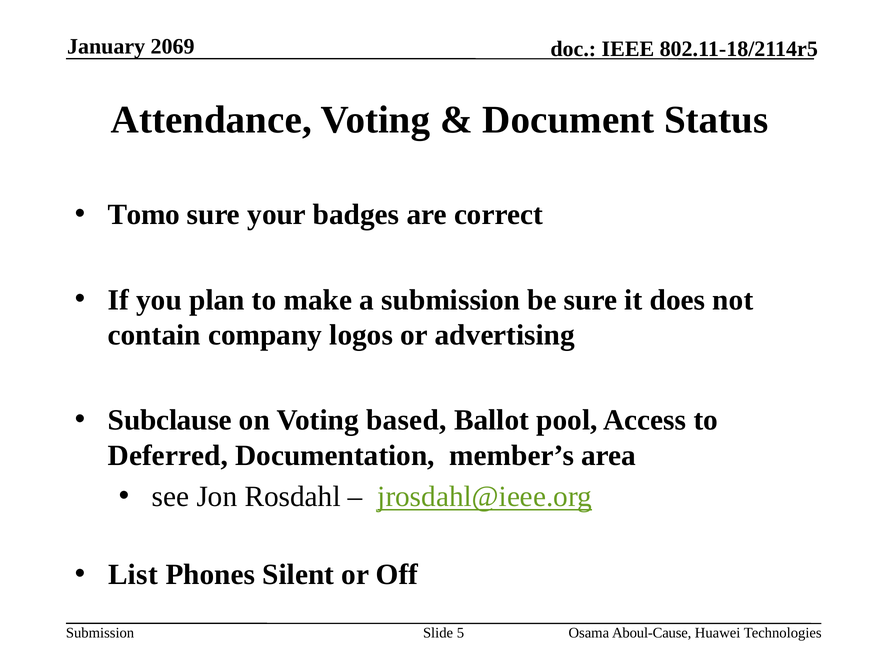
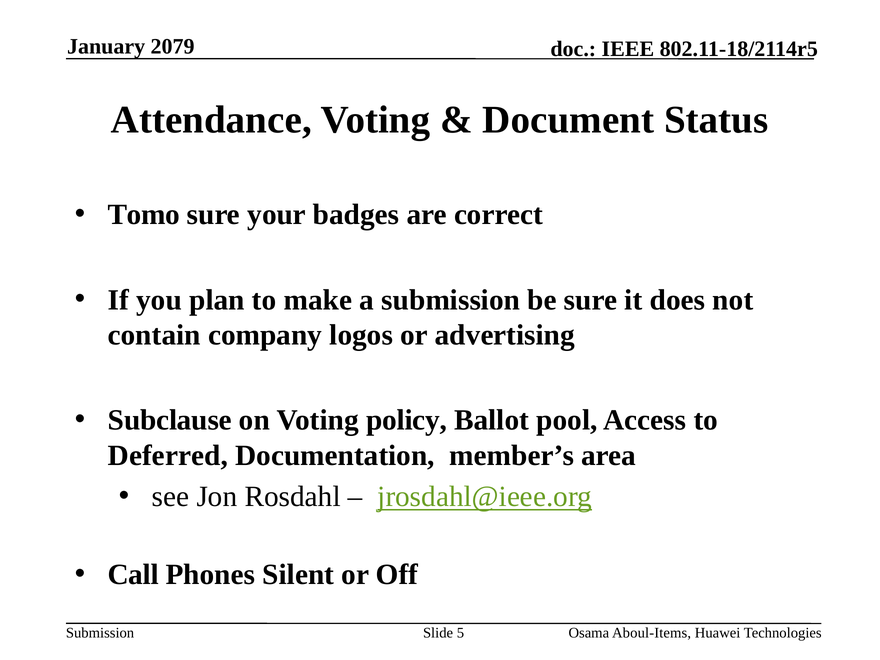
2069: 2069 -> 2079
based: based -> policy
List: List -> Call
Aboul-Cause: Aboul-Cause -> Aboul-Items
